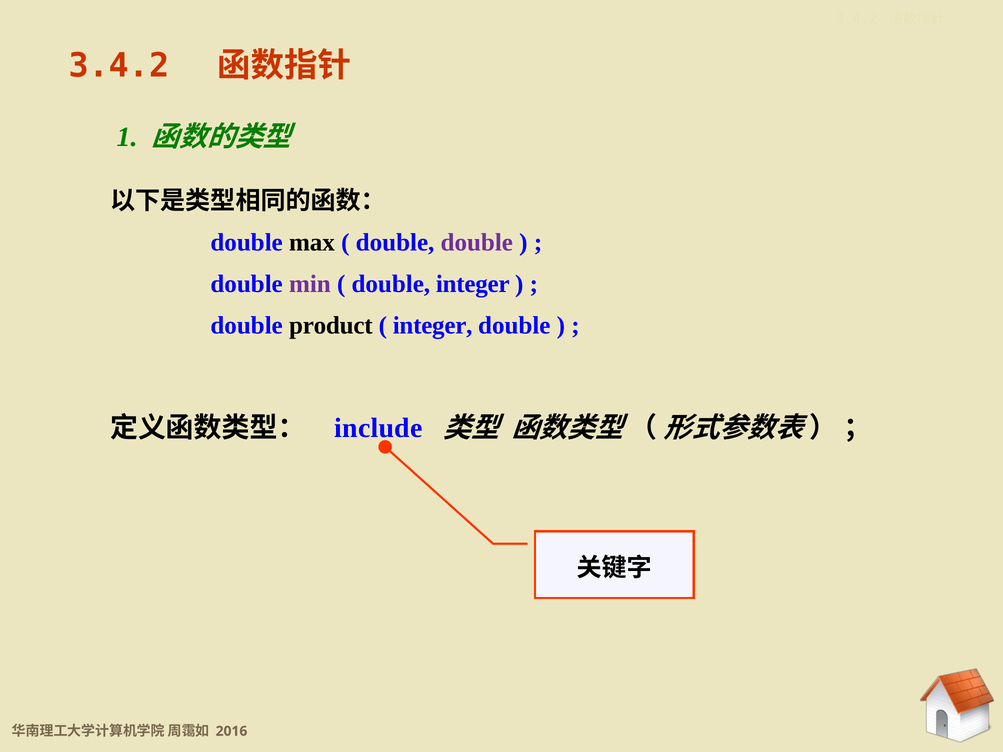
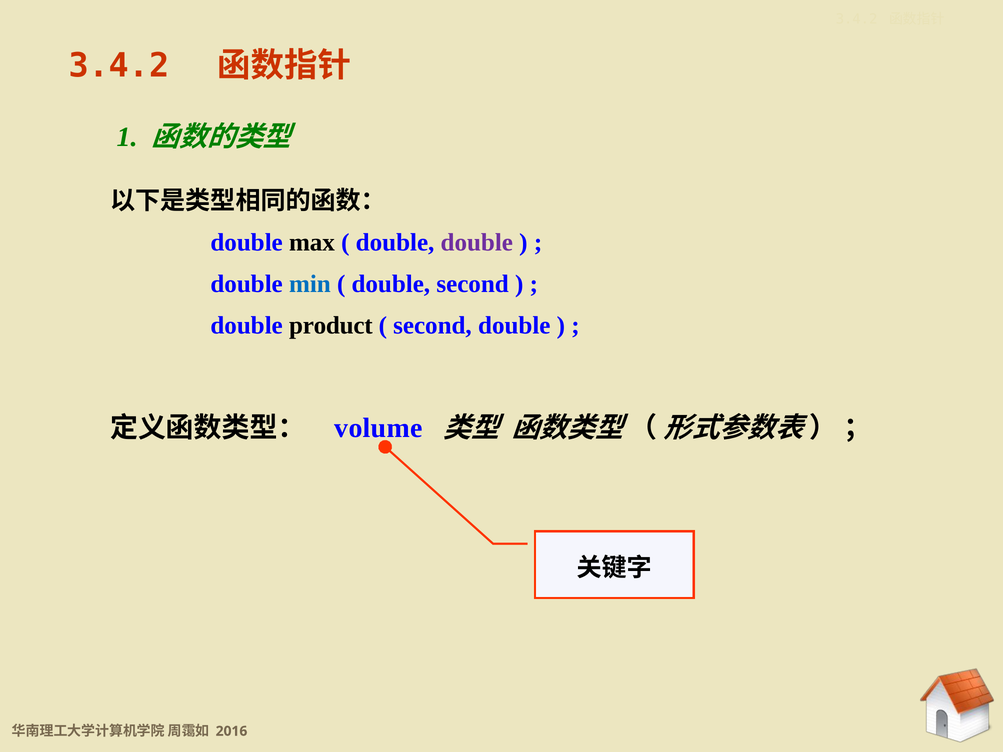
min colour: purple -> blue
double integer: integer -> second
integer at (433, 325): integer -> second
include: include -> volume
